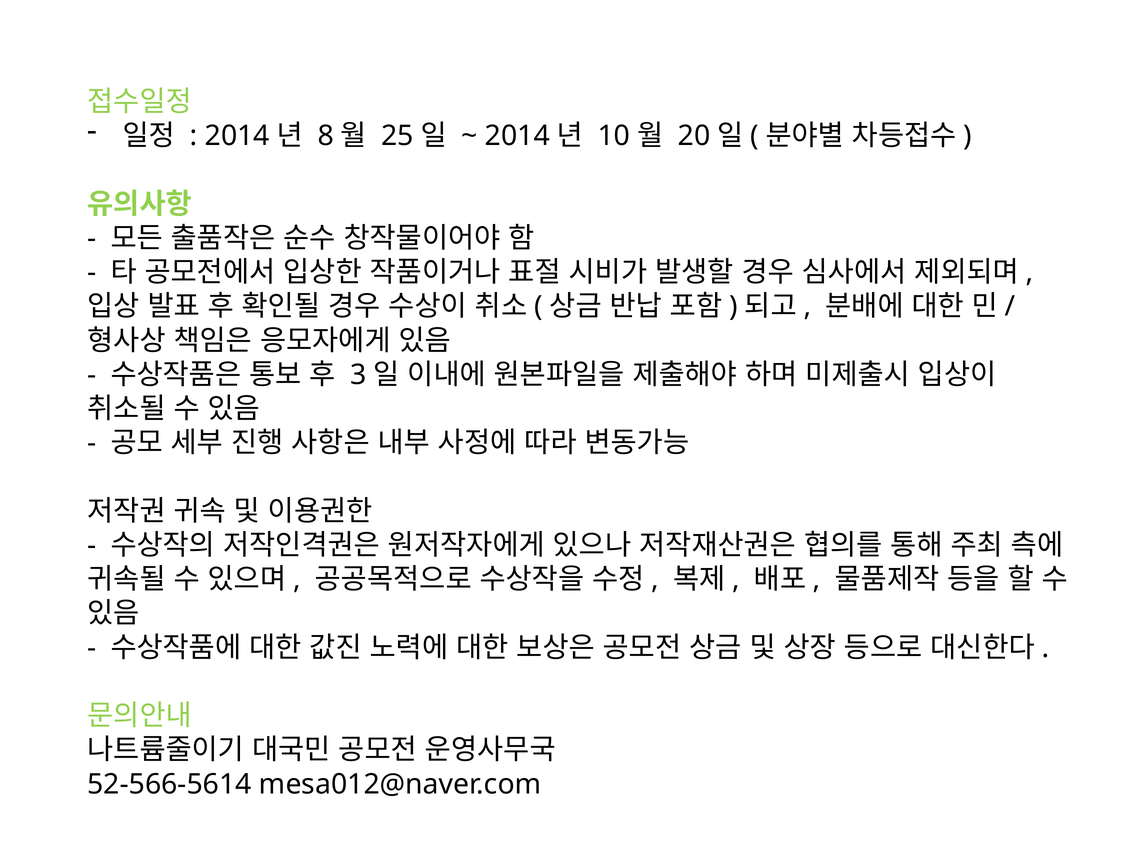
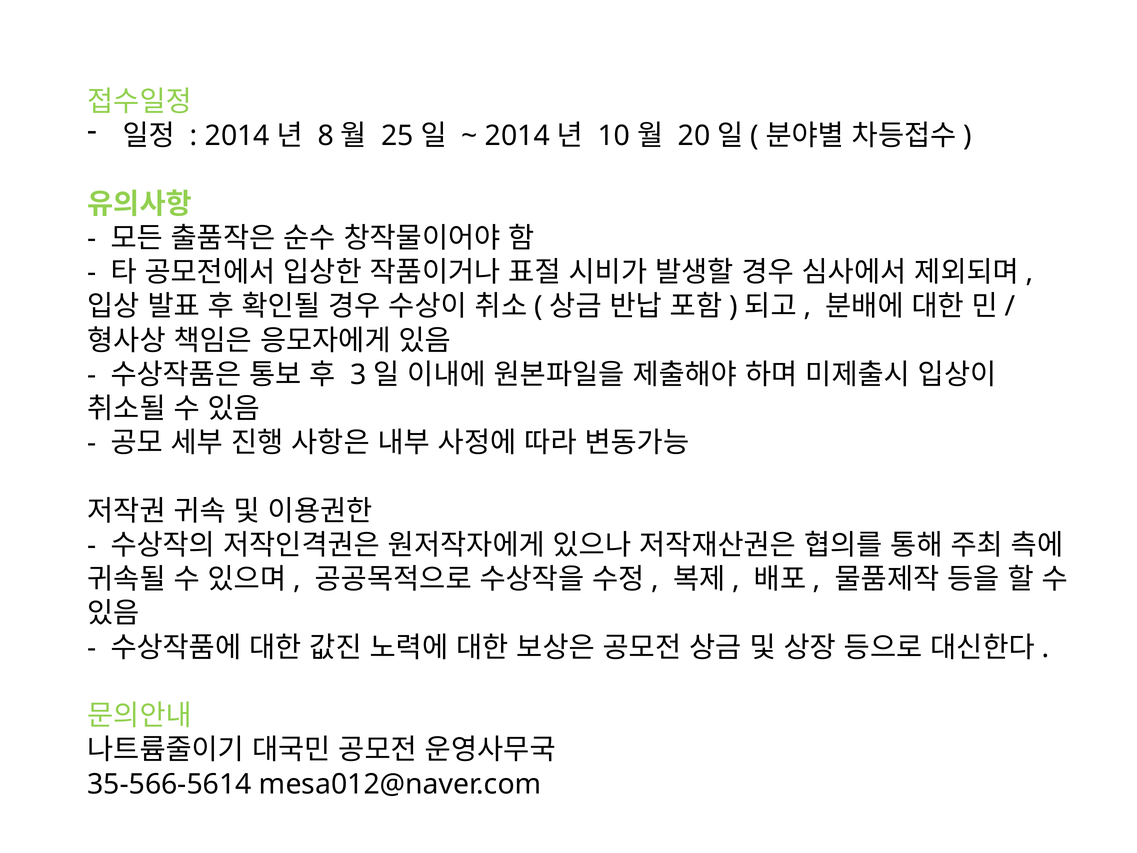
52-566-5614: 52-566-5614 -> 35-566-5614
